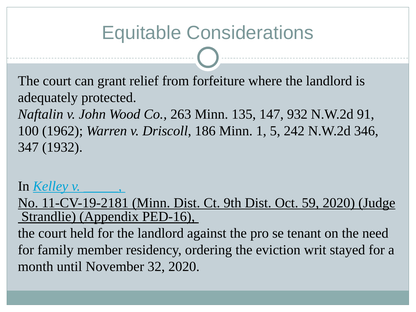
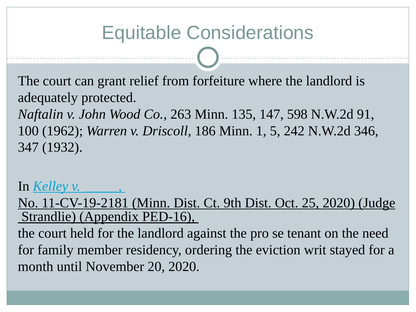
932: 932 -> 598
59: 59 -> 25
32: 32 -> 20
